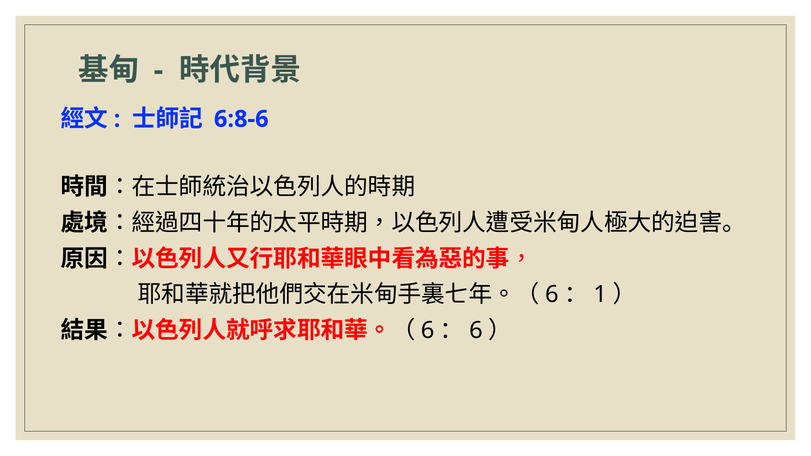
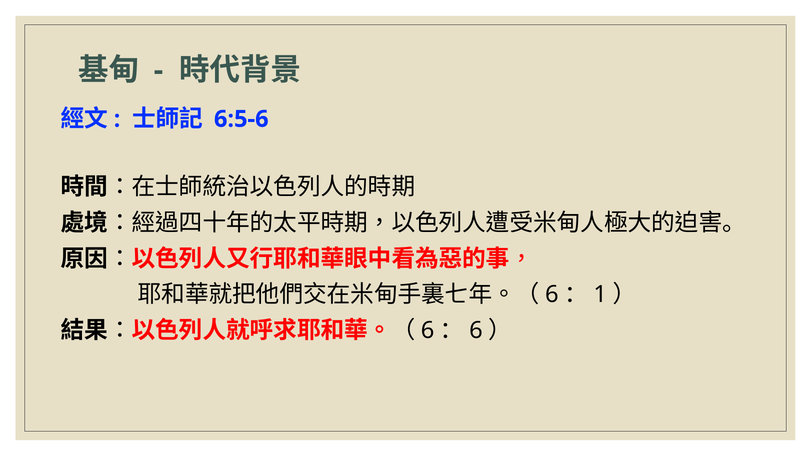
6:8-6: 6:8-6 -> 6:5-6
